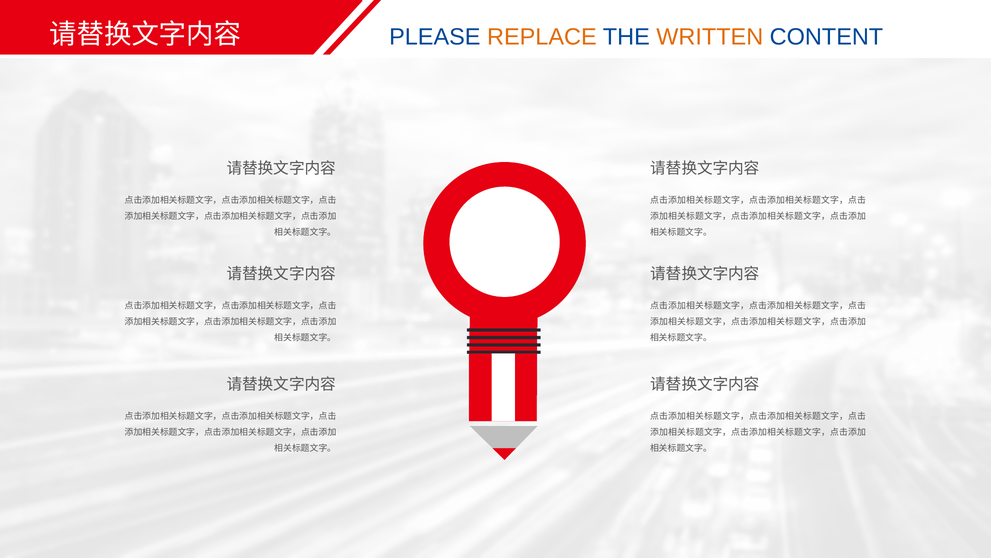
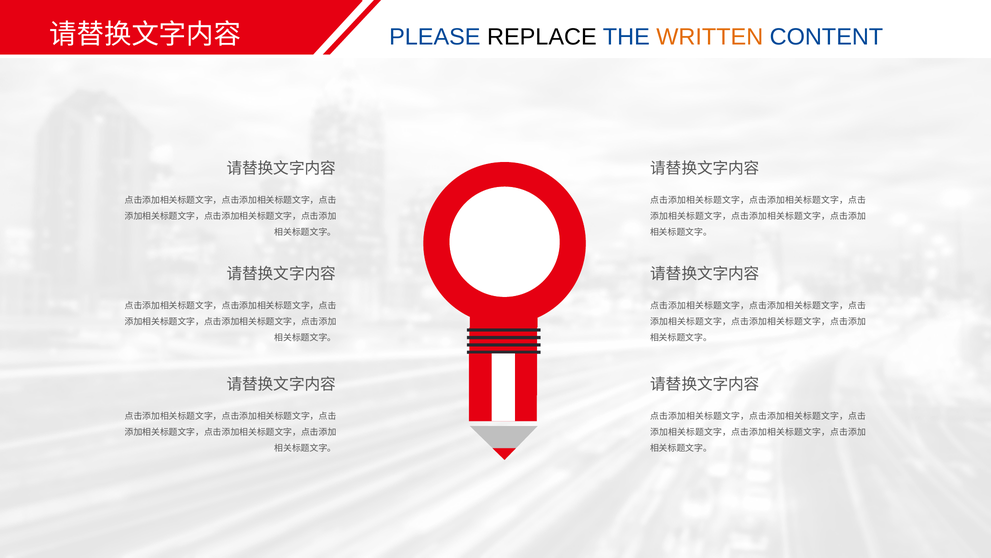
REPLACE colour: orange -> black
